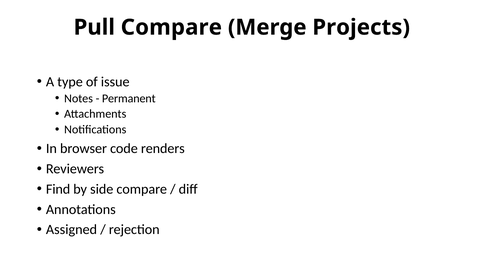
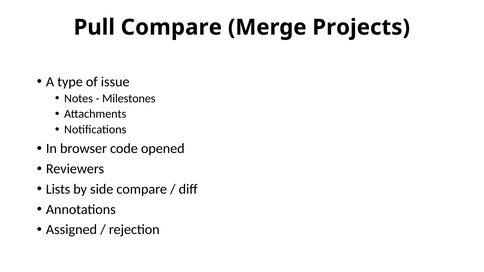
Permanent: Permanent -> Milestones
renders: renders -> opened
Find: Find -> Lists
